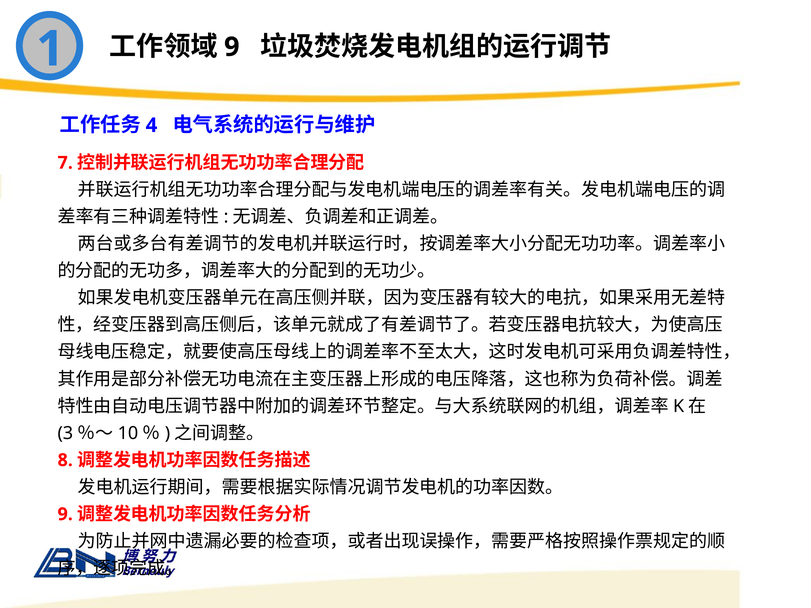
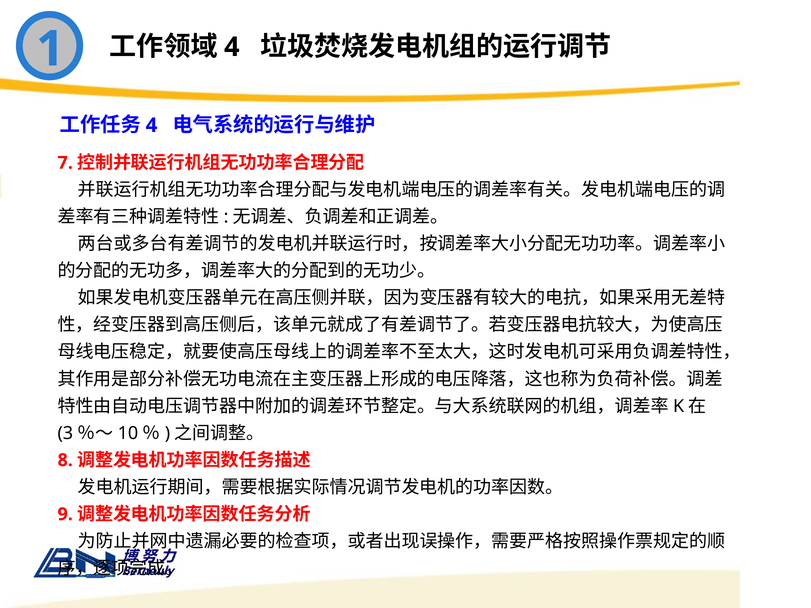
9 at (232, 47): 9 -> 4
